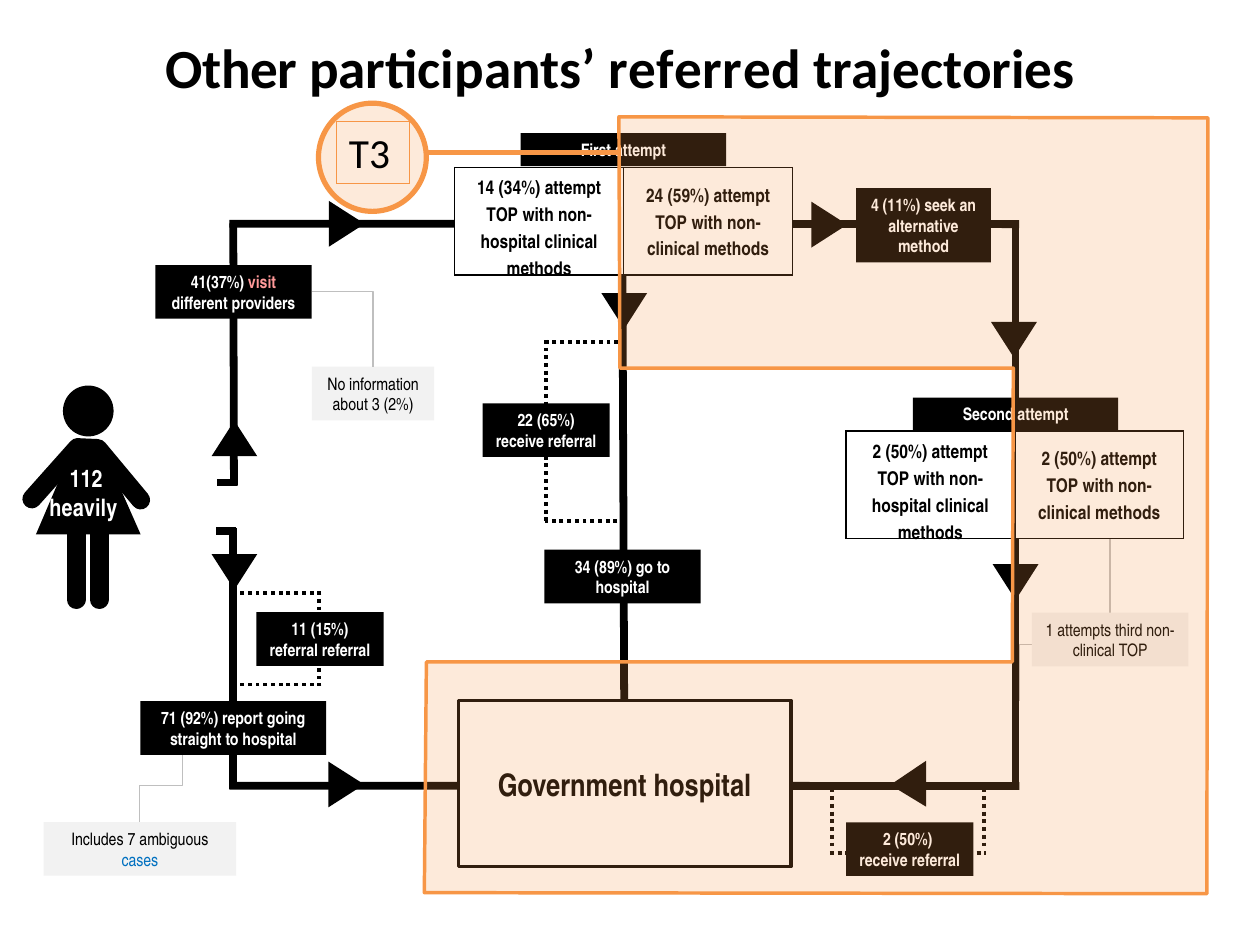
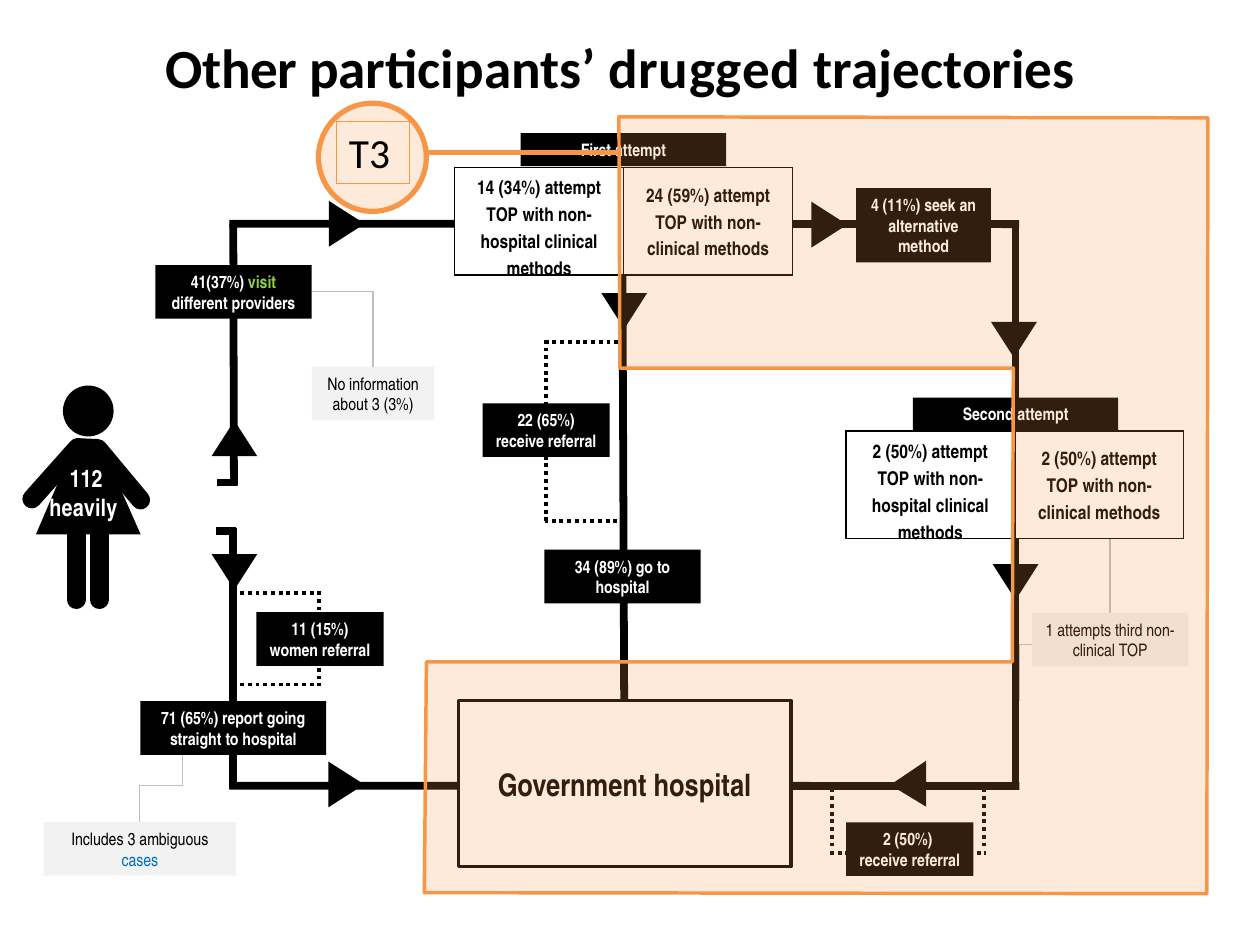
referred: referred -> drugged
visit colour: pink -> light green
2%: 2% -> 3%
referral at (294, 651): referral -> women
71 92%: 92% -> 65%
Includes 7: 7 -> 3
